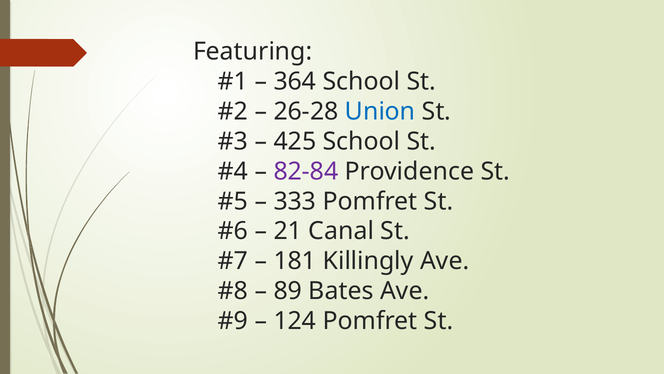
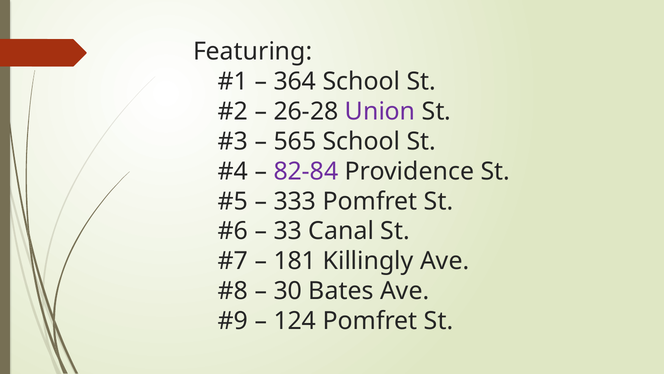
Union colour: blue -> purple
425: 425 -> 565
21: 21 -> 33
89: 89 -> 30
